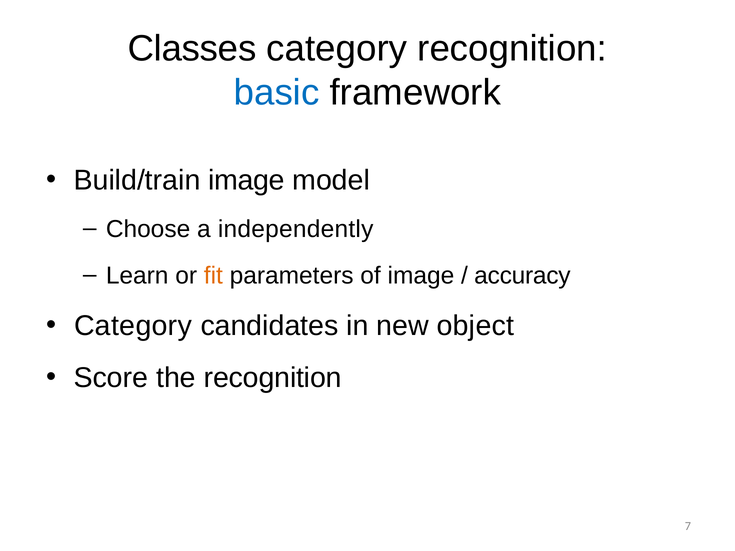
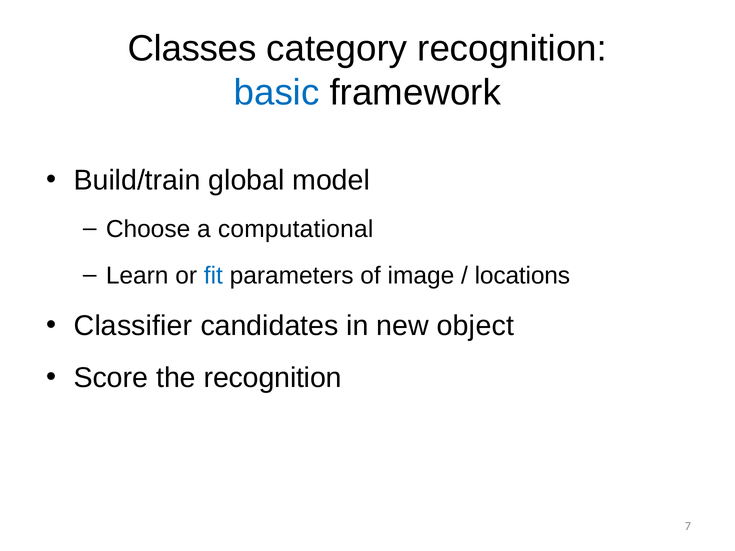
Build/train image: image -> global
independently: independently -> computational
fit colour: orange -> blue
accuracy: accuracy -> locations
Category at (133, 326): Category -> Classifier
